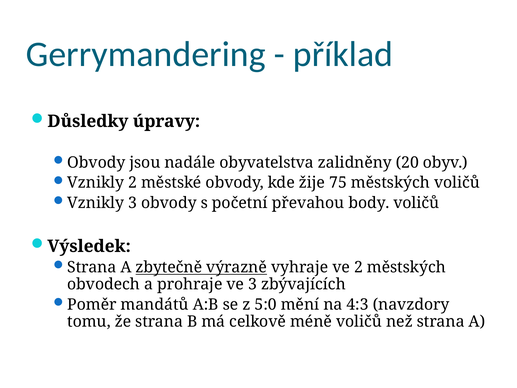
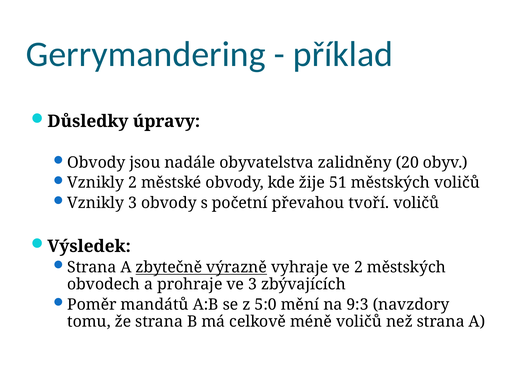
75: 75 -> 51
body: body -> tvoří
4:3: 4:3 -> 9:3
